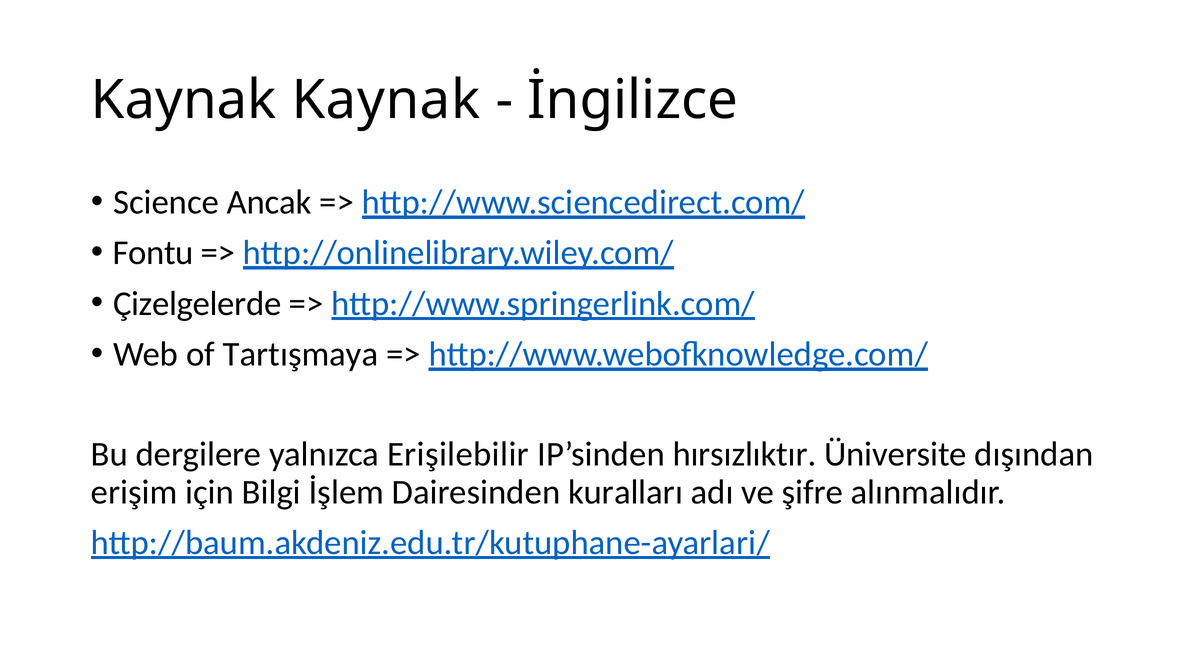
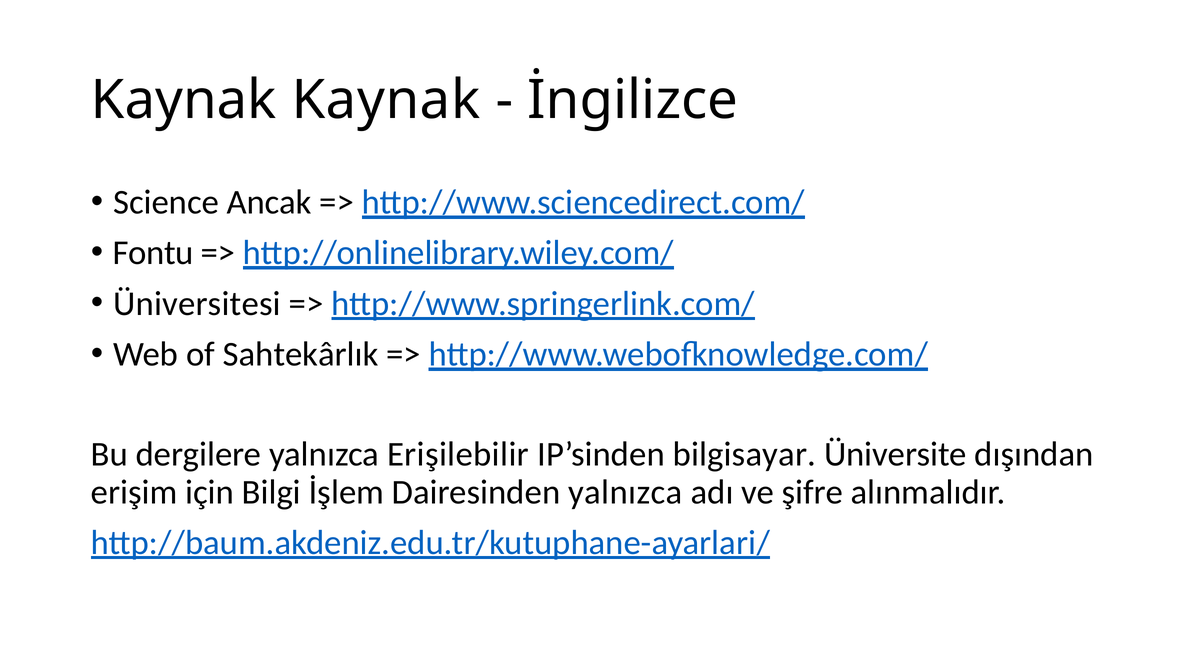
Çizelgelerde: Çizelgelerde -> Üniversitesi
Tartışmaya: Tartışmaya -> Sahtekârlık
hırsızlıktır: hırsızlıktır -> bilgisayar
Dairesinden kuralları: kuralları -> yalnızca
